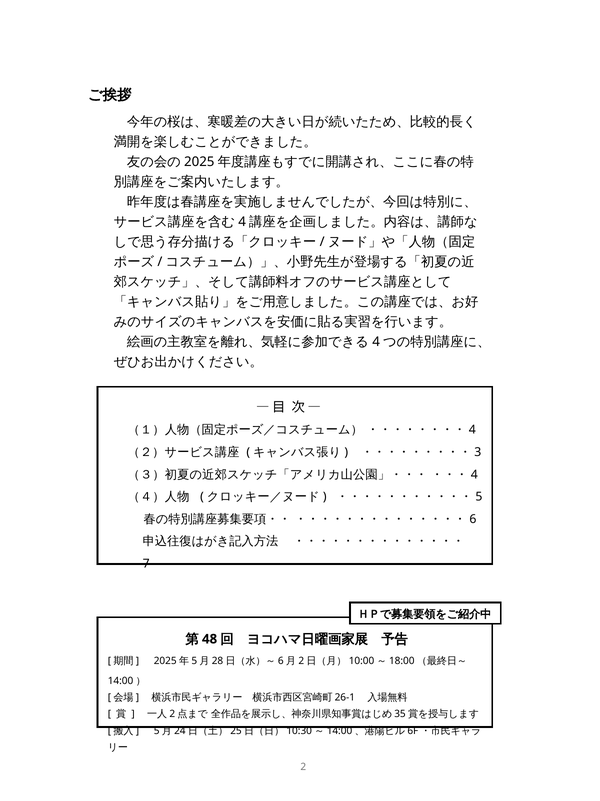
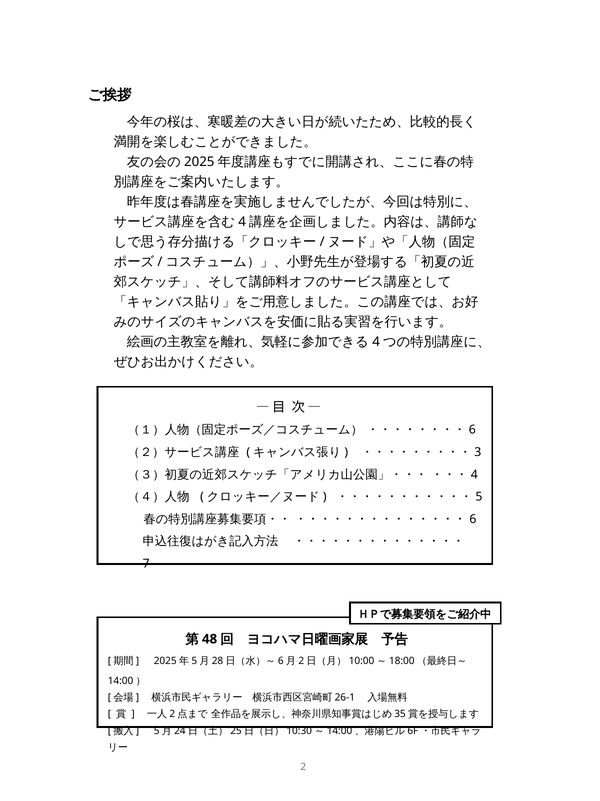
4 at (472, 429): 4 -> 6
